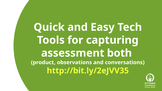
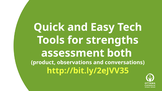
capturing: capturing -> strengths
